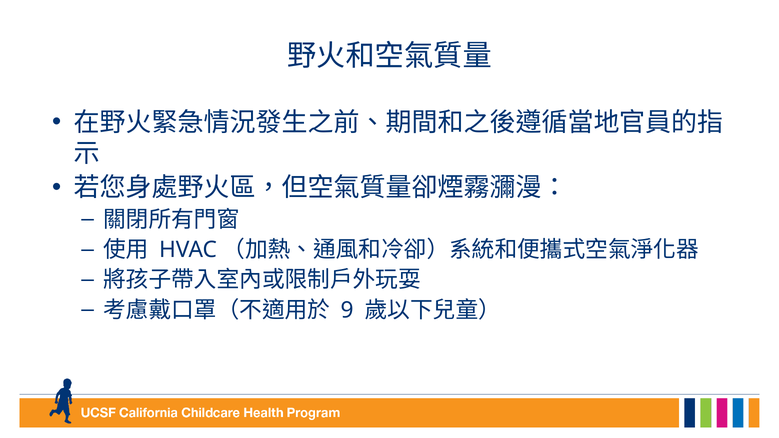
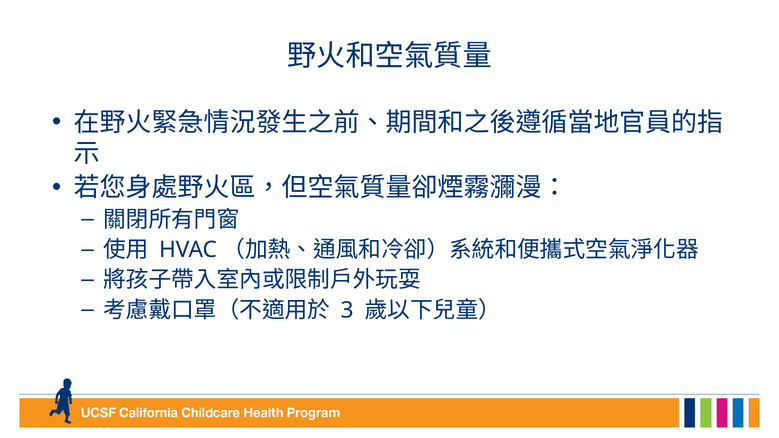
9: 9 -> 3
